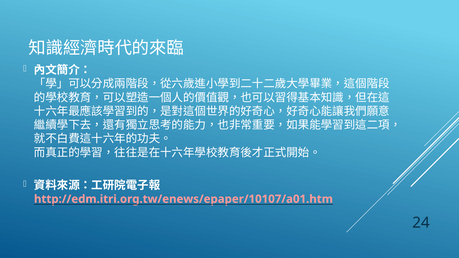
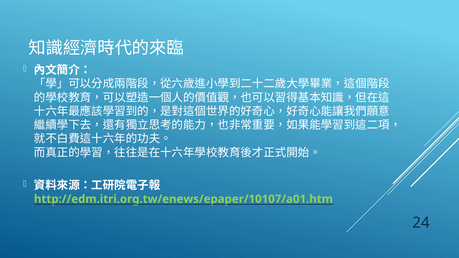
http://edm.itri.org.tw/enews/epaper/10107/a01.htm colour: pink -> light green
